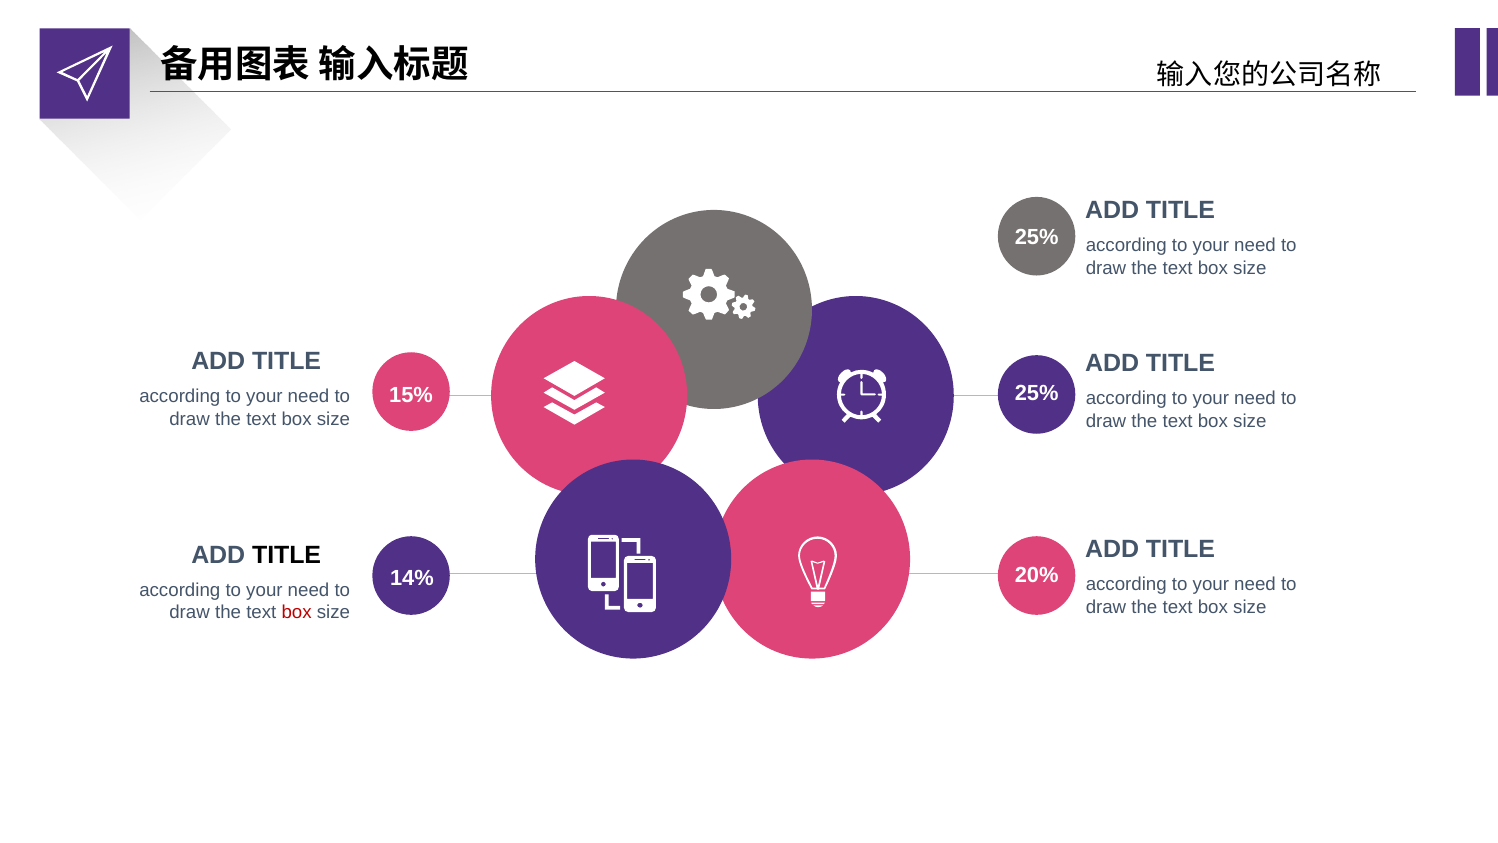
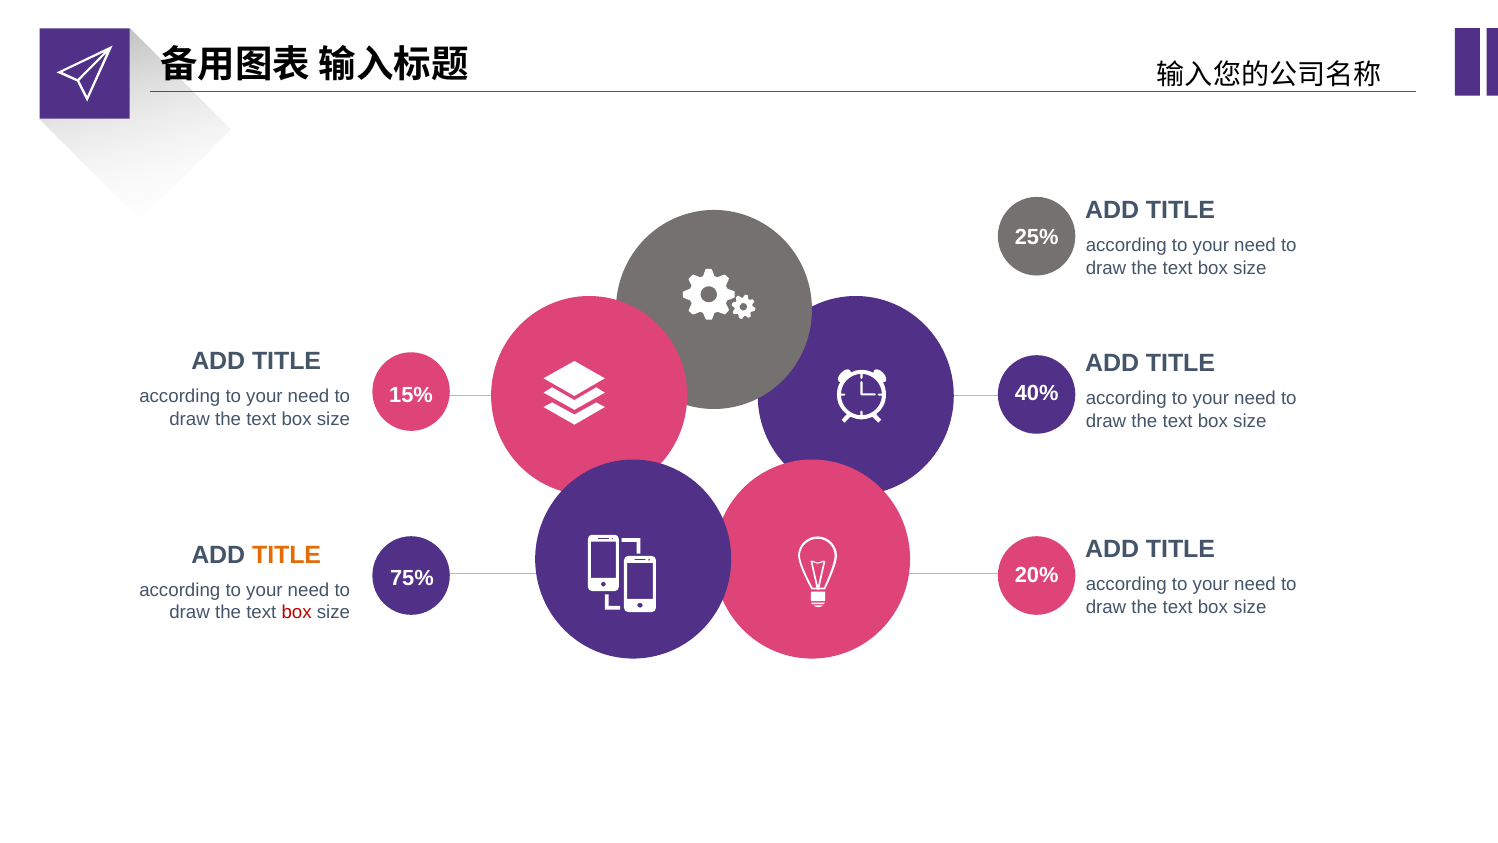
25% at (1037, 393): 25% -> 40%
TITLE at (287, 555) colour: black -> orange
14%: 14% -> 75%
